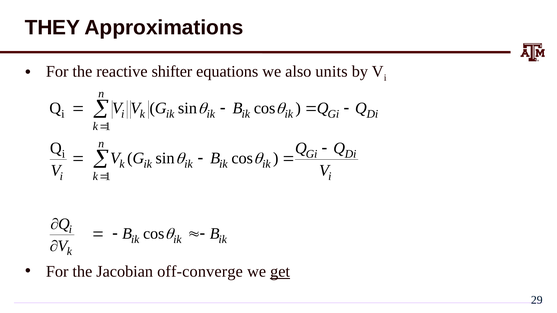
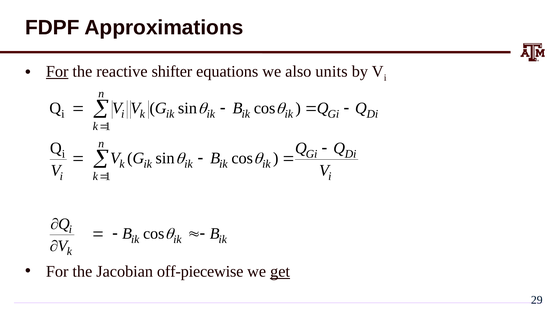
THEY: THEY -> FDPF
For at (57, 71) underline: none -> present
off-converge: off-converge -> off-piecewise
